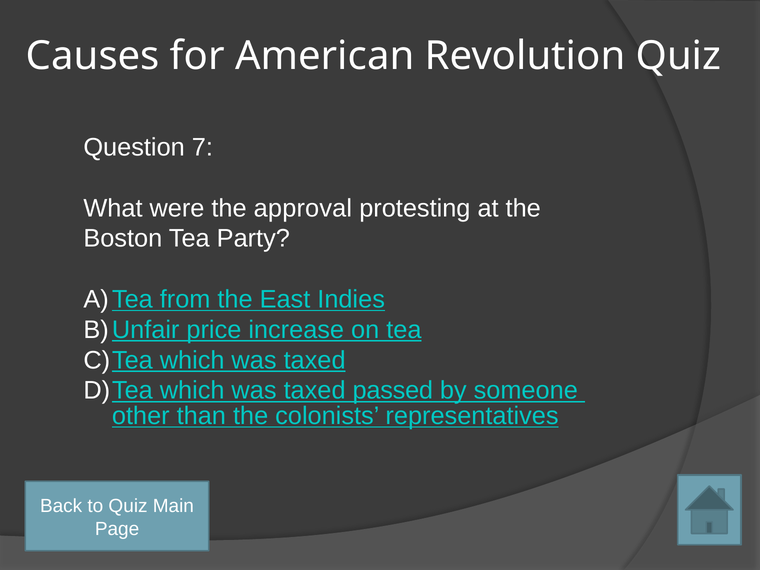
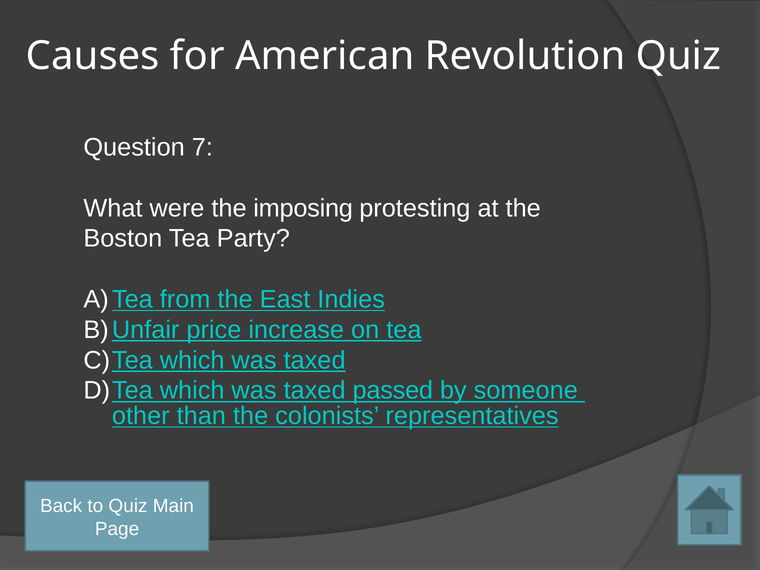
approval: approval -> imposing
